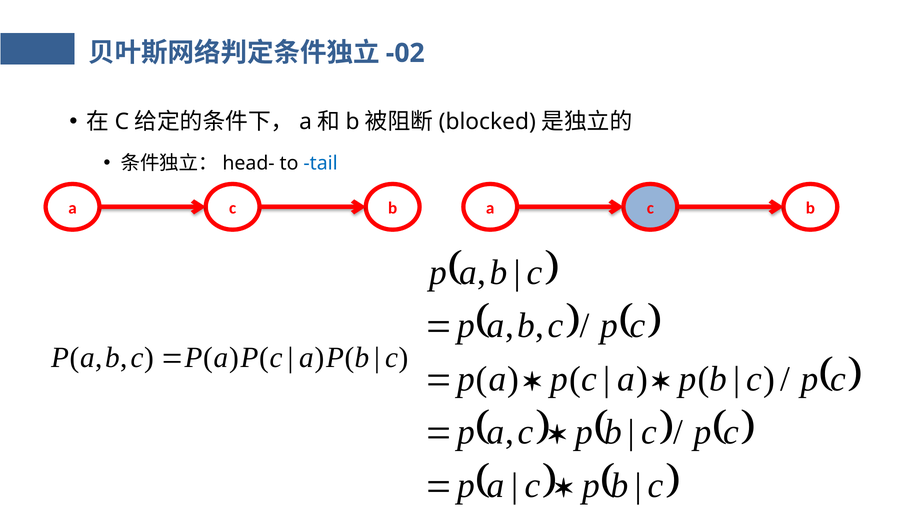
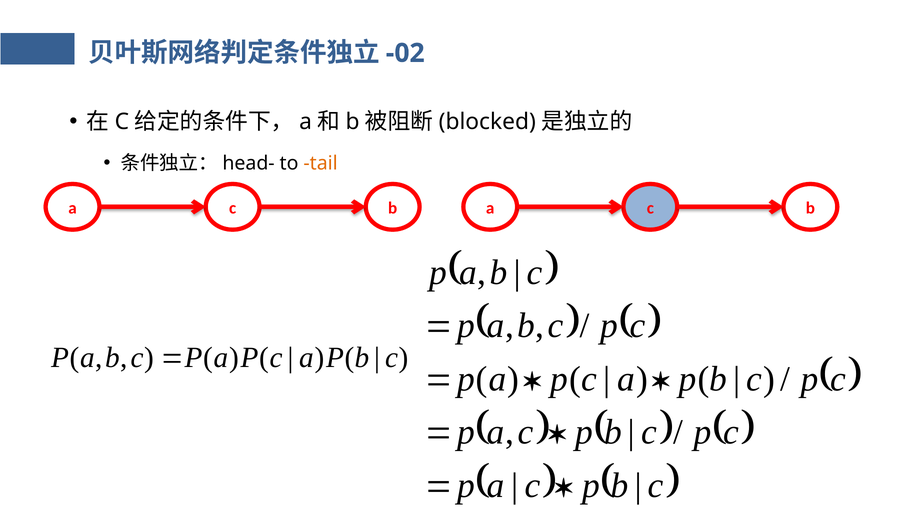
tail colour: blue -> orange
